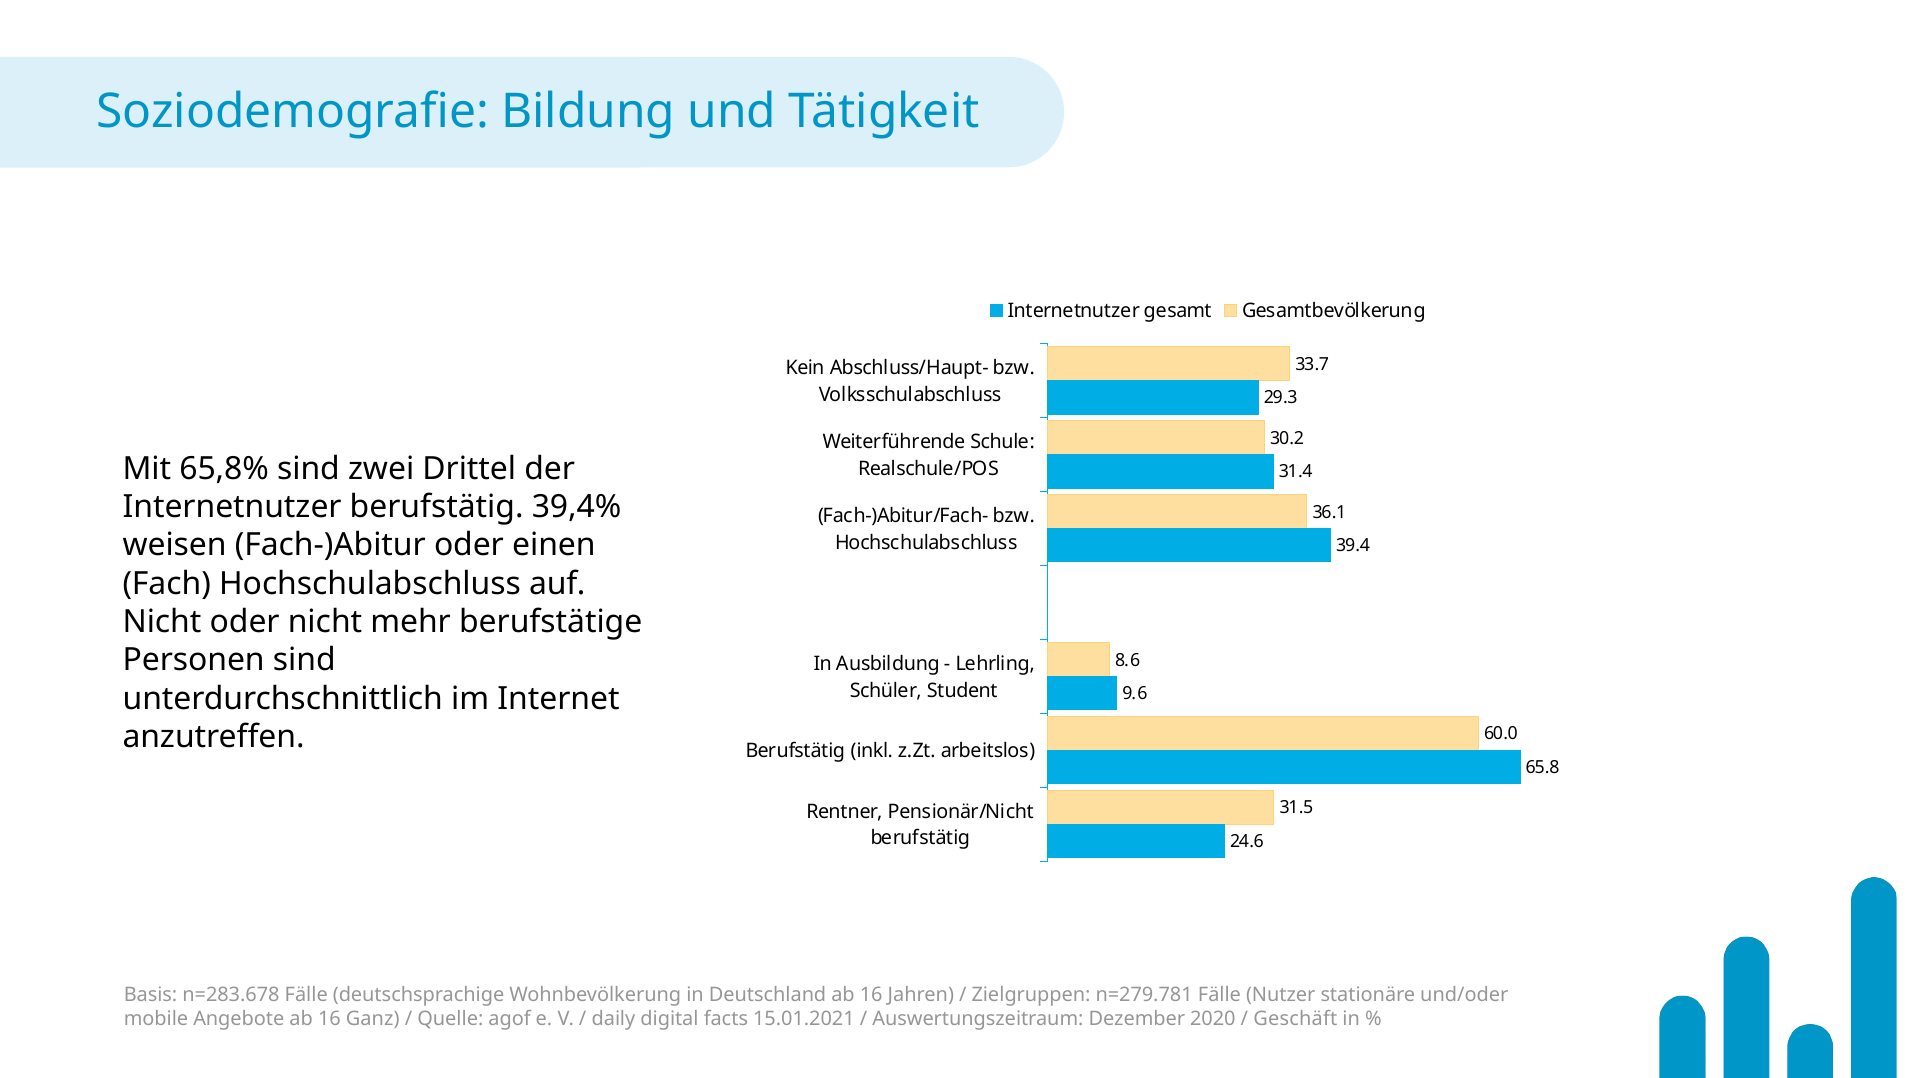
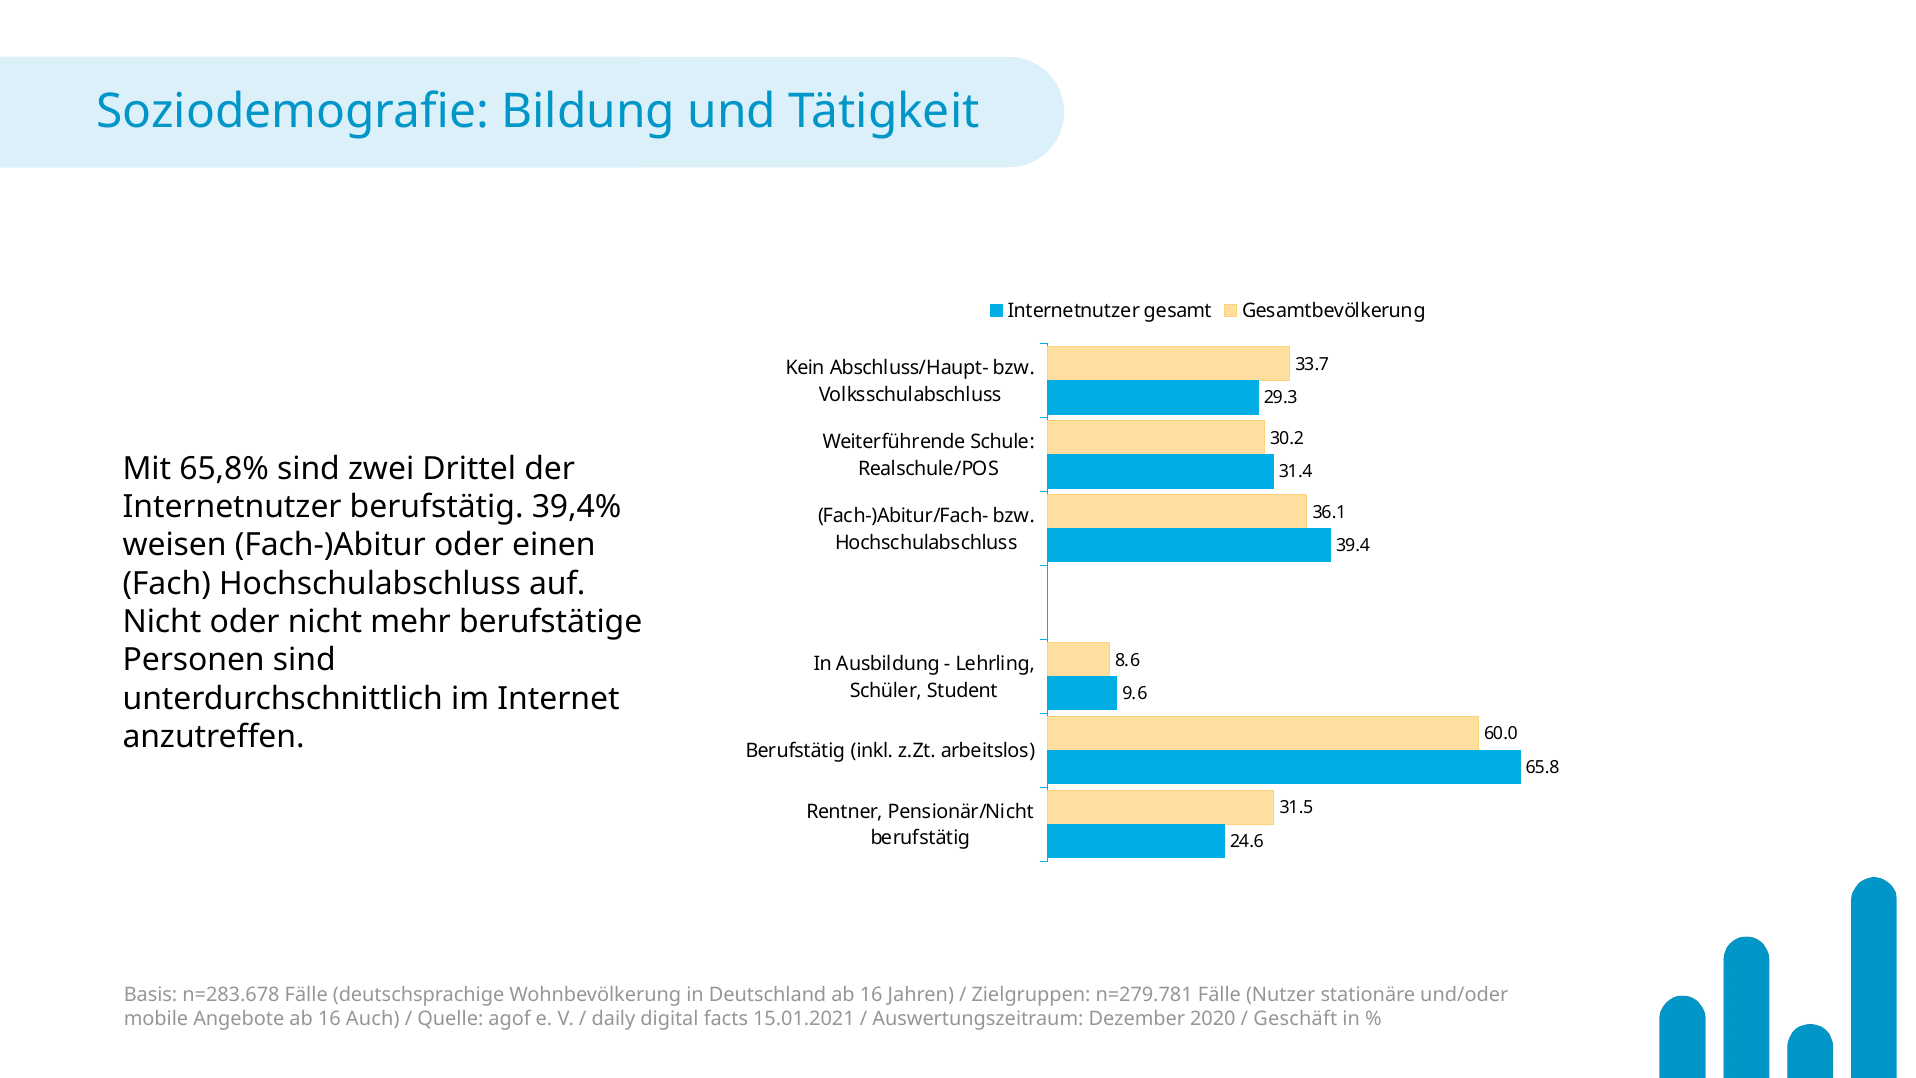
Ganz: Ganz -> Auch
